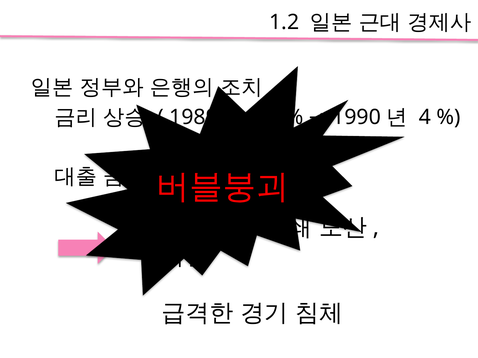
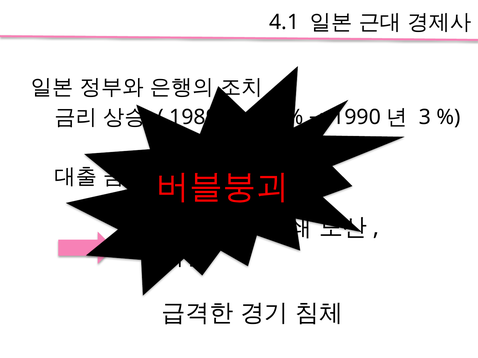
1.2: 1.2 -> 4.1
4: 4 -> 3
